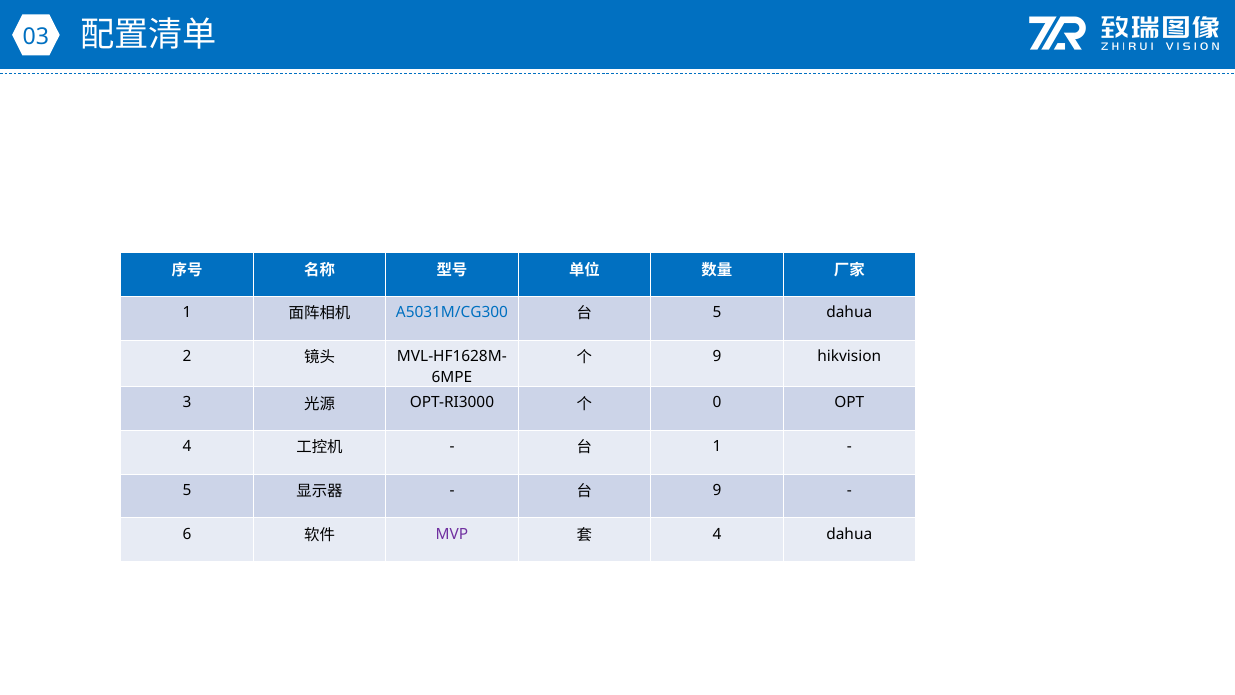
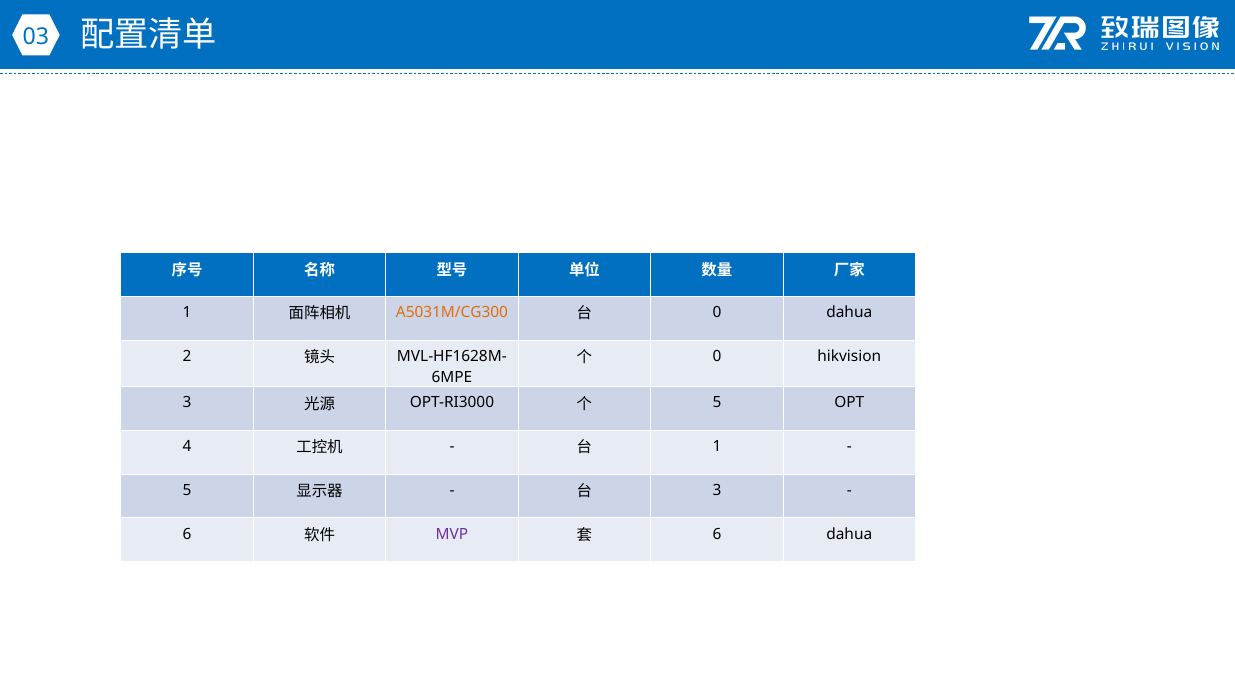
A5031M/CG300 colour: blue -> orange
5 at (717, 312): 5 -> 0
9 at (717, 356): 9 -> 0
0 at (717, 402): 0 -> 5
9 at (717, 490): 9 -> 3
4 at (717, 534): 4 -> 6
